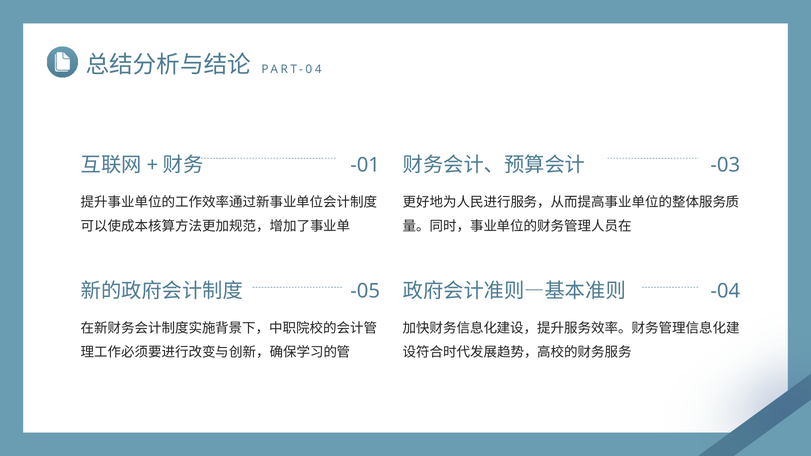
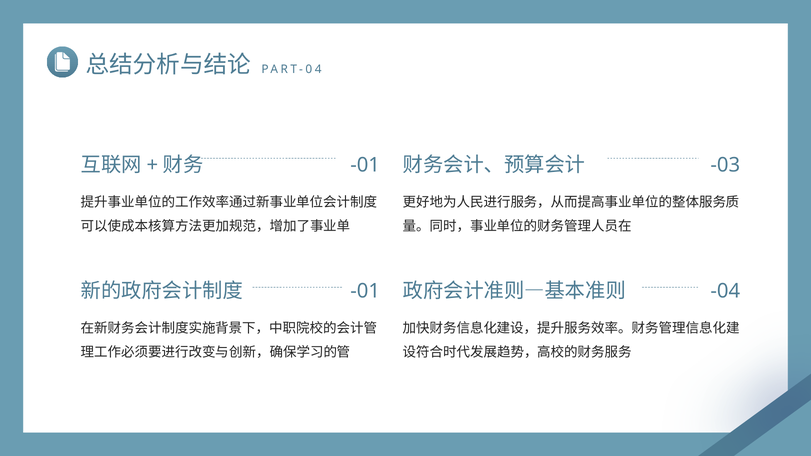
-05 at (365, 291): -05 -> -01
